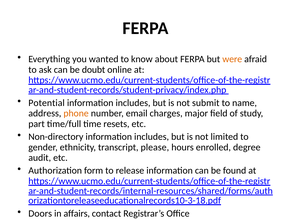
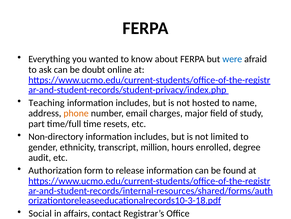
were colour: orange -> blue
Potential: Potential -> Teaching
submit: submit -> hosted
please: please -> million
Doors: Doors -> Social
